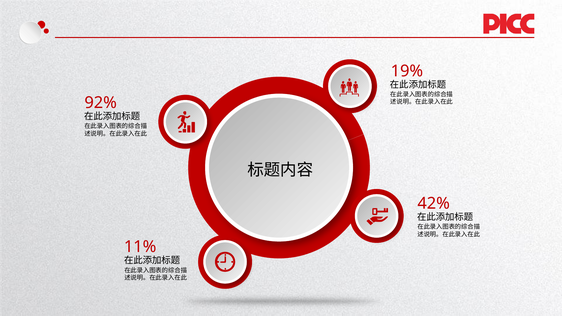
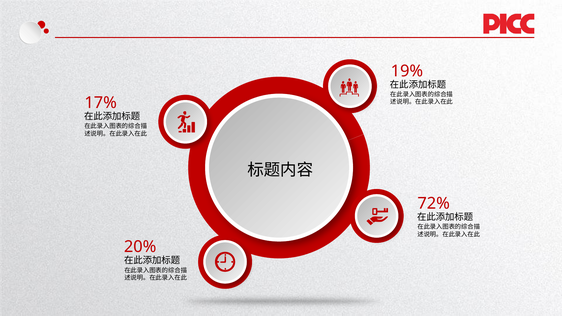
92%: 92% -> 17%
42%: 42% -> 72%
11%: 11% -> 20%
